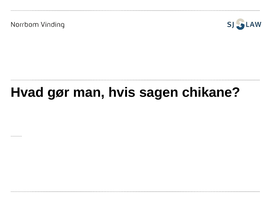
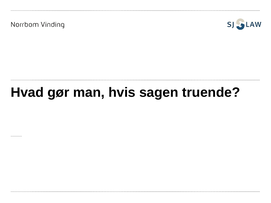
chikane: chikane -> truende
